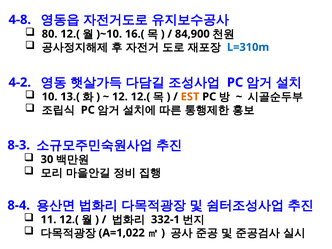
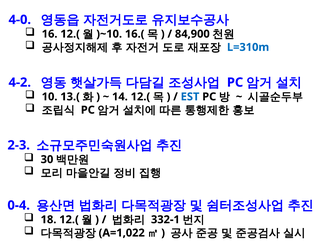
4-8: 4-8 -> 4-0
80: 80 -> 16
12: 12 -> 14
EST colour: orange -> blue
8-3: 8-3 -> 2-3
8-4: 8-4 -> 0-4
11: 11 -> 18
